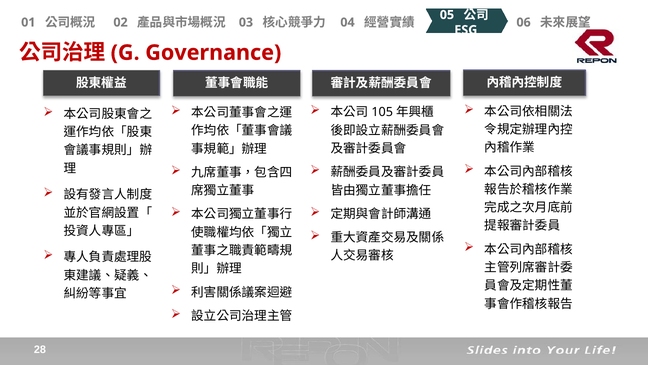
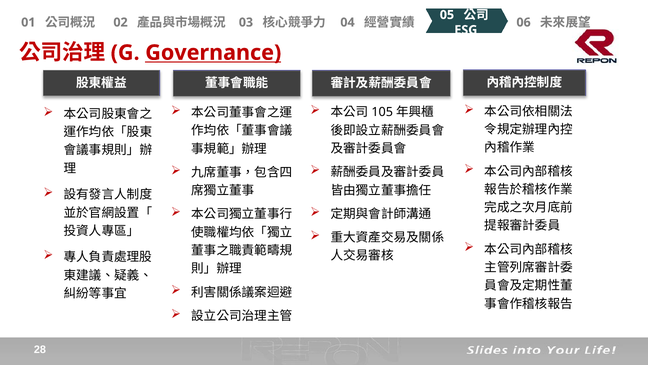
Governance underline: none -> present
